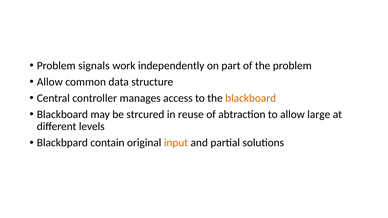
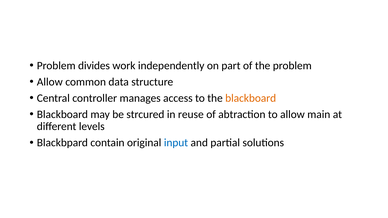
signals: signals -> divides
large: large -> main
input colour: orange -> blue
